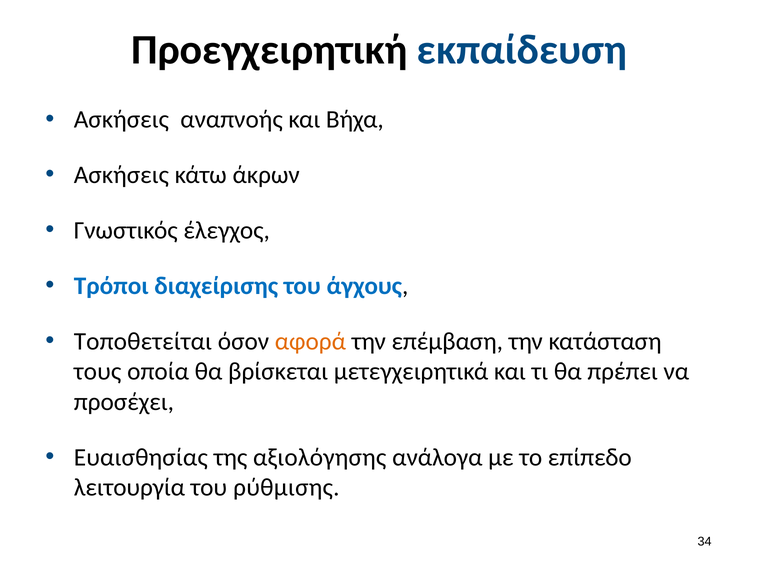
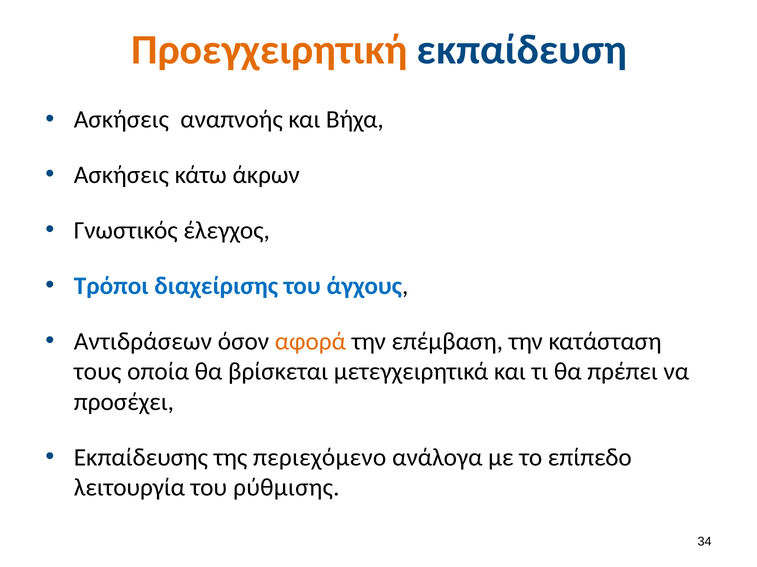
Προεγχειρητική colour: black -> orange
Τοποθετείται: Τοποθετείται -> Αντιδράσεων
Ευαισθησίας: Ευαισθησίας -> Εκπαίδευσης
αξιολόγησης: αξιολόγησης -> περιεχόμενο
